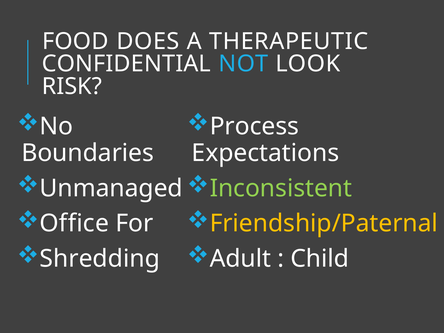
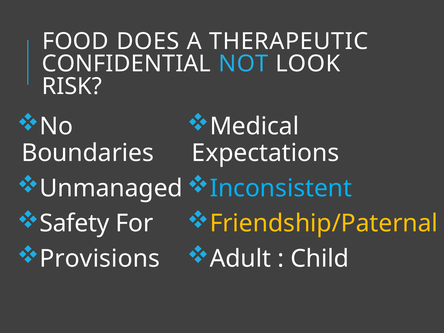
Process: Process -> Medical
Inconsistent colour: light green -> light blue
Office: Office -> Safety
Shredding: Shredding -> Provisions
